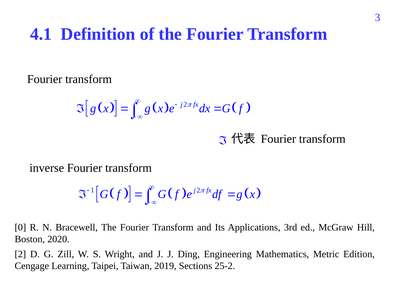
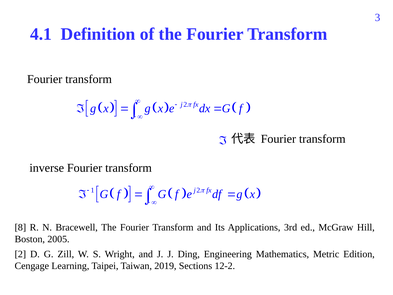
0: 0 -> 8
2020: 2020 -> 2005
25-2: 25-2 -> 12-2
